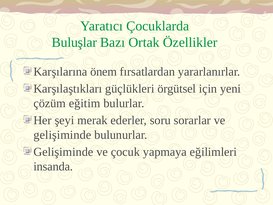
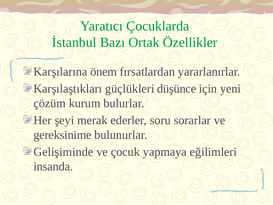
Buluşlar: Buluşlar -> İstanbul
örgütsel: örgütsel -> düşünce
eğitim: eğitim -> kurum
gelişiminde at (62, 135): gelişiminde -> gereksinime
